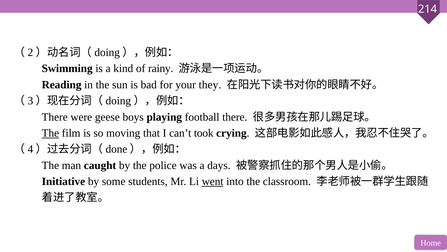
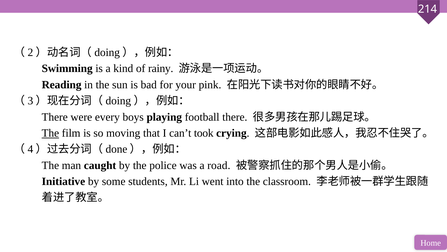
they: they -> pink
geese: geese -> every
days: days -> road
went underline: present -> none
